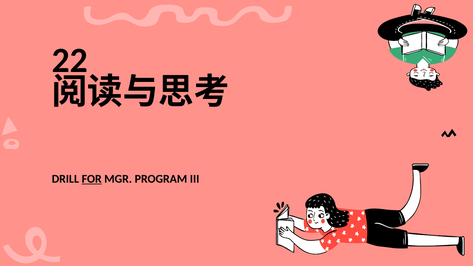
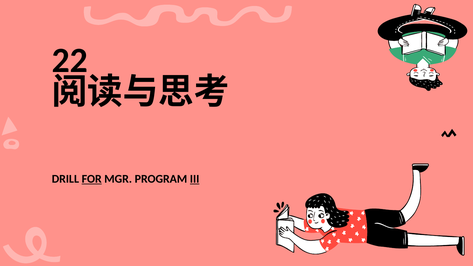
III underline: none -> present
